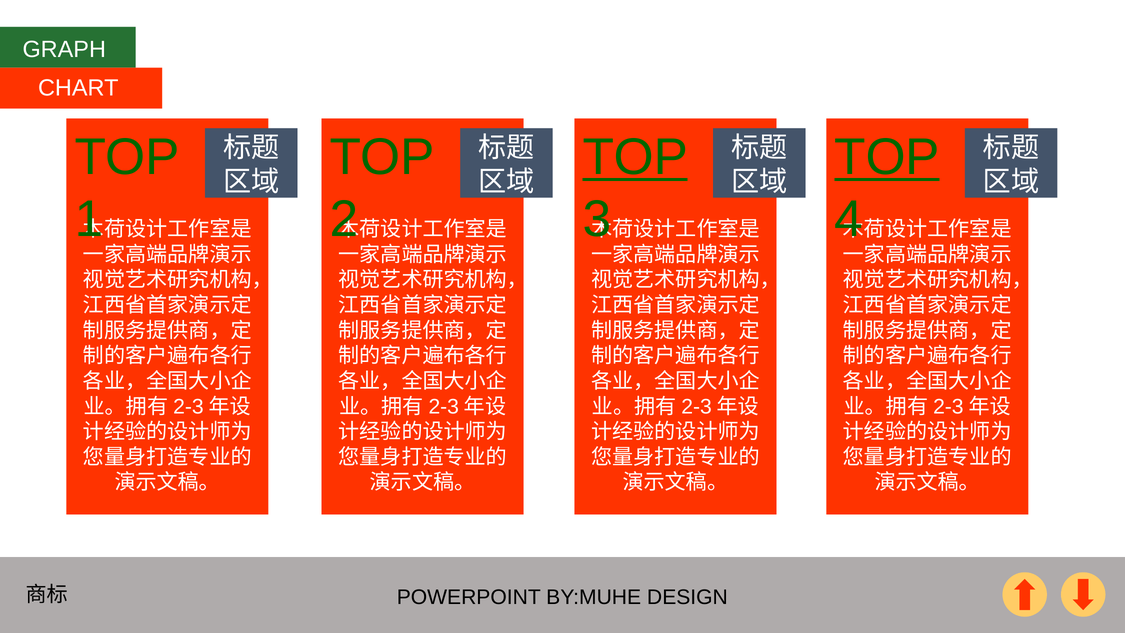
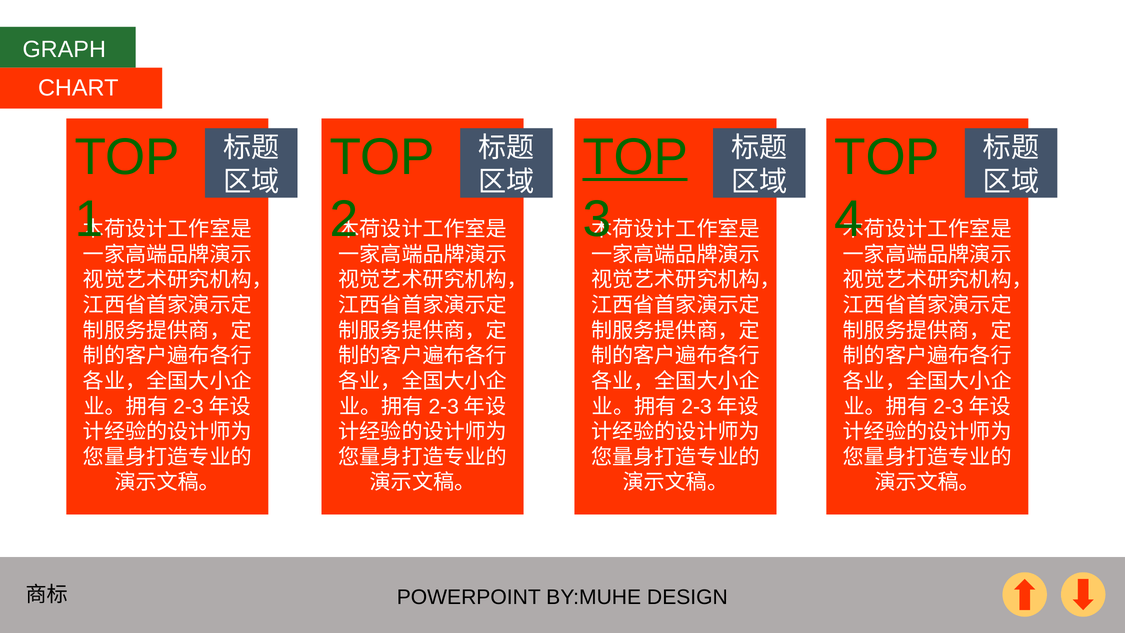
TOP at (887, 157) underline: present -> none
